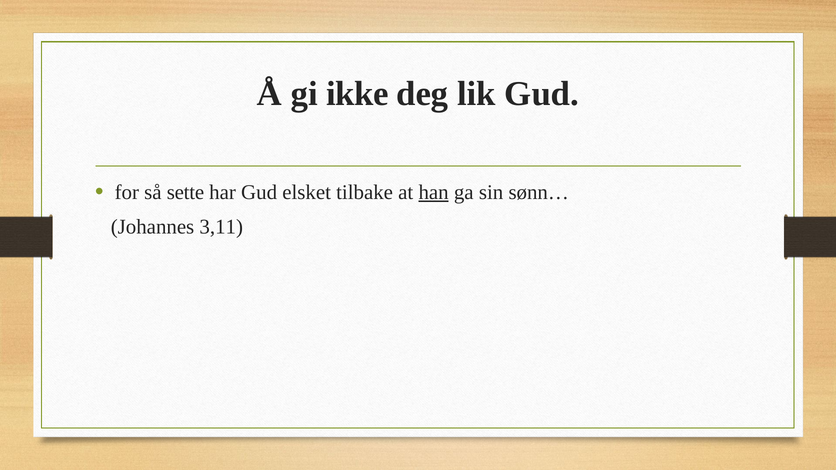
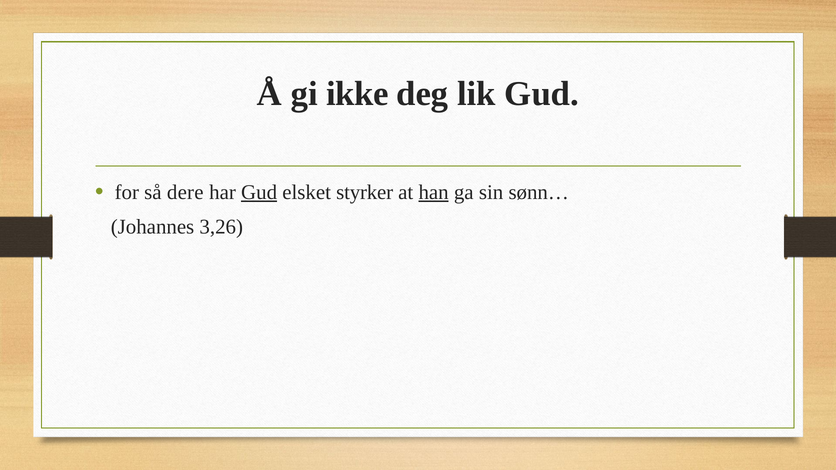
sette: sette -> dere
Gud at (259, 192) underline: none -> present
tilbake: tilbake -> styrker
3,11: 3,11 -> 3,26
